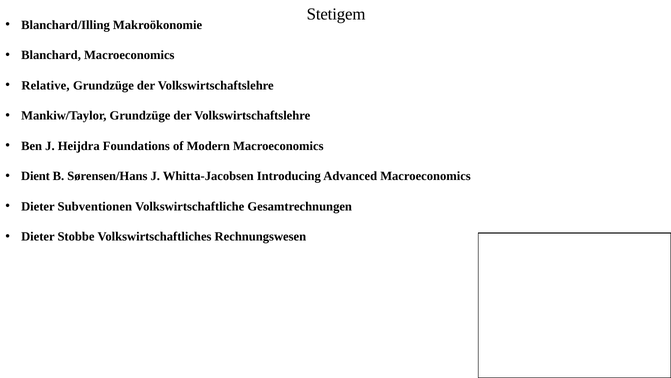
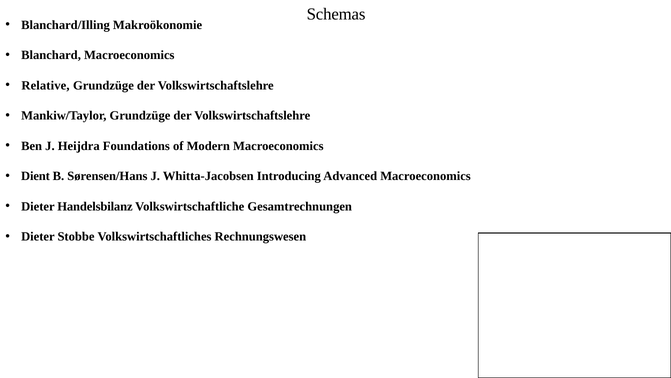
Stetigem: Stetigem -> Schemas
Subventionen: Subventionen -> Handelsbilanz
